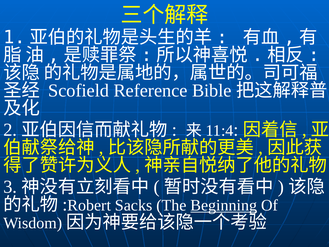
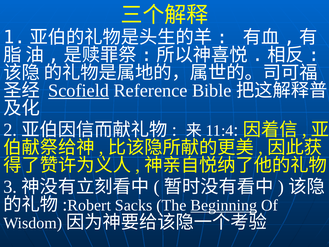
Scofield underline: none -> present
